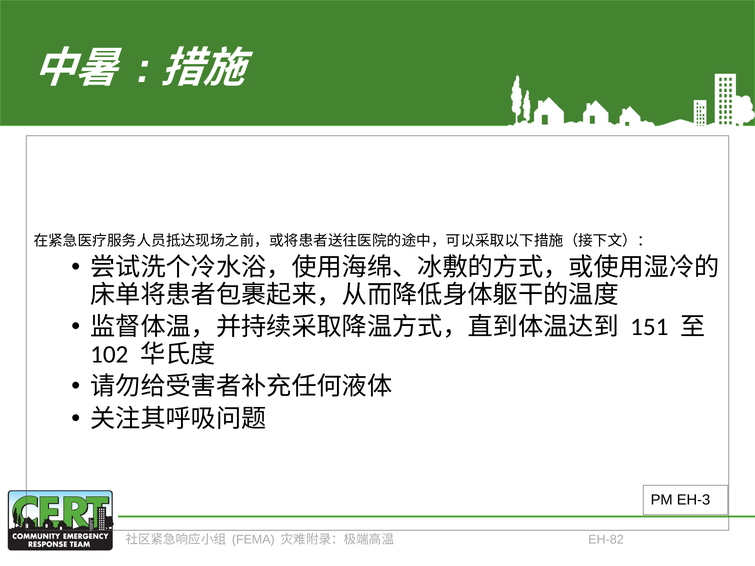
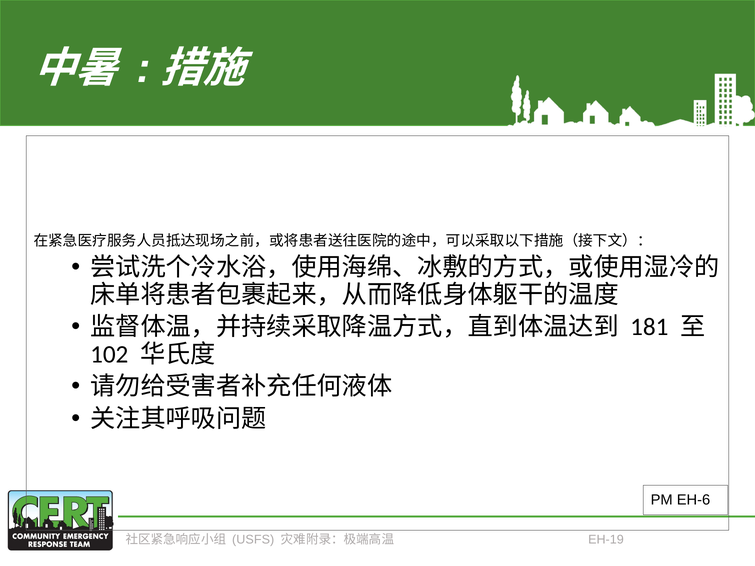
151: 151 -> 181
EH-3: EH-3 -> EH-6
FEMA: FEMA -> USFS
EH-82: EH-82 -> EH-19
